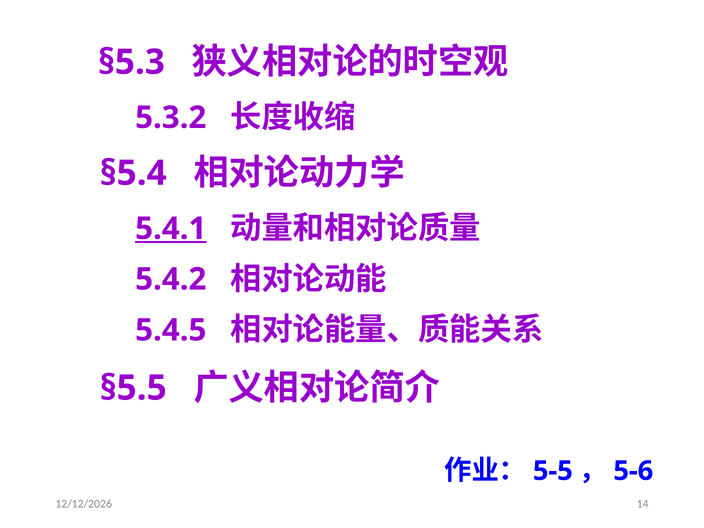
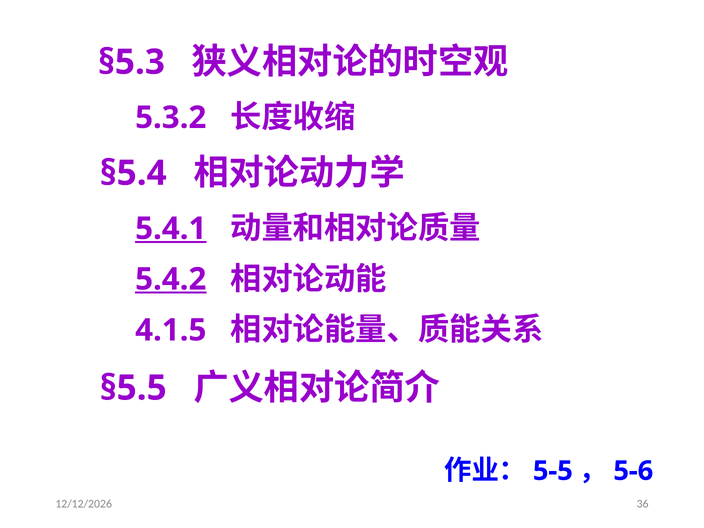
5.4.2 underline: none -> present
5.4.5: 5.4.5 -> 4.1.5
14: 14 -> 36
